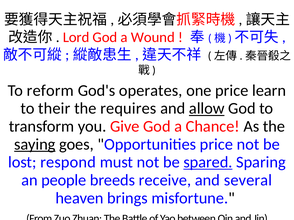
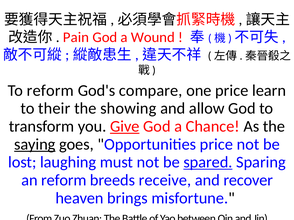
Lord: Lord -> Pain
operates: operates -> compare
requires: requires -> showing
allow underline: present -> none
Give underline: none -> present
respond: respond -> laughing
an people: people -> reform
several: several -> recover
